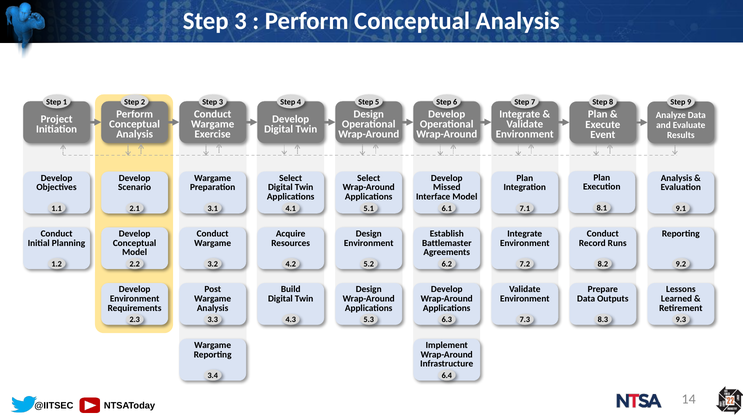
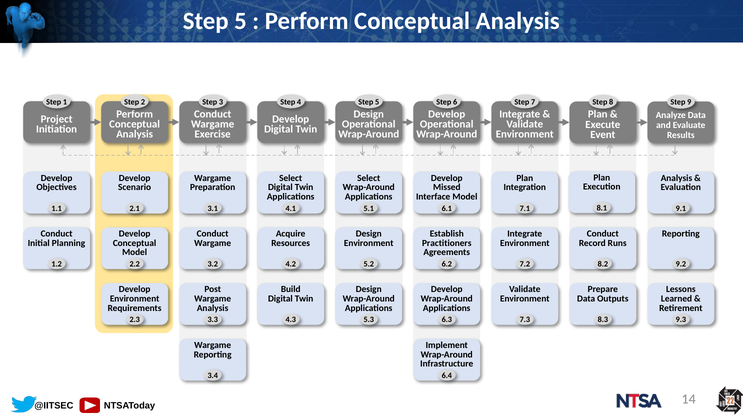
3 at (240, 21): 3 -> 5
Battlemaster: Battlemaster -> Practitioners
